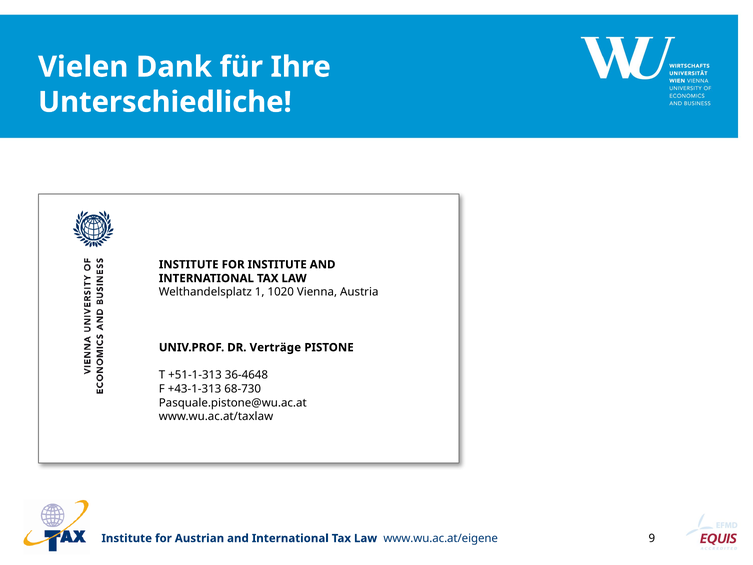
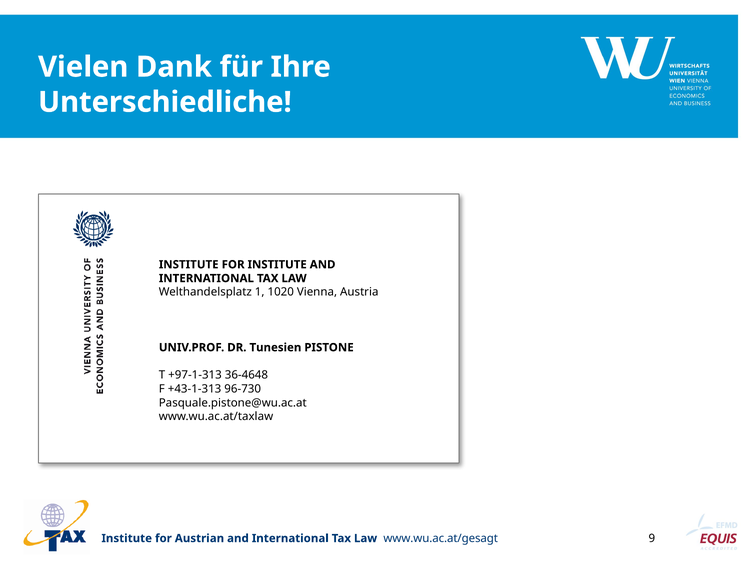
Verträge: Verträge -> Tunesien
+51-1-313: +51-1-313 -> +97-1-313
68-730: 68-730 -> 96-730
www.wu.ac.at/eigene: www.wu.ac.at/eigene -> www.wu.ac.at/gesagt
